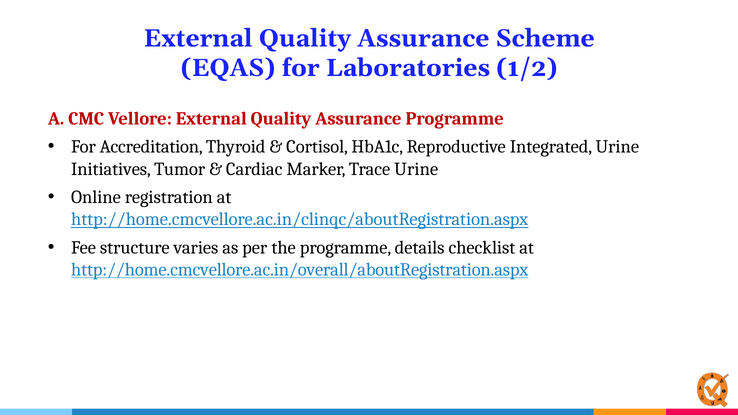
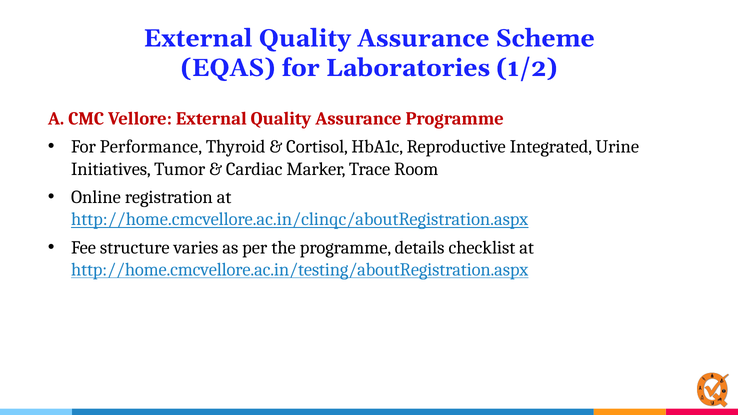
Accreditation: Accreditation -> Performance
Trace Urine: Urine -> Room
http://home.cmcvellore.ac.in/overall/aboutRegistration.aspx: http://home.cmcvellore.ac.in/overall/aboutRegistration.aspx -> http://home.cmcvellore.ac.in/testing/aboutRegistration.aspx
